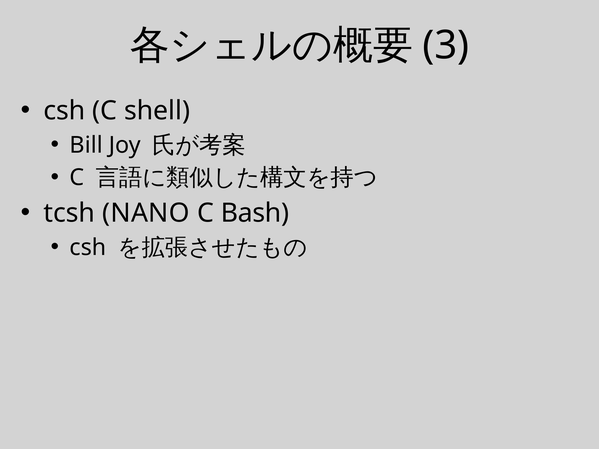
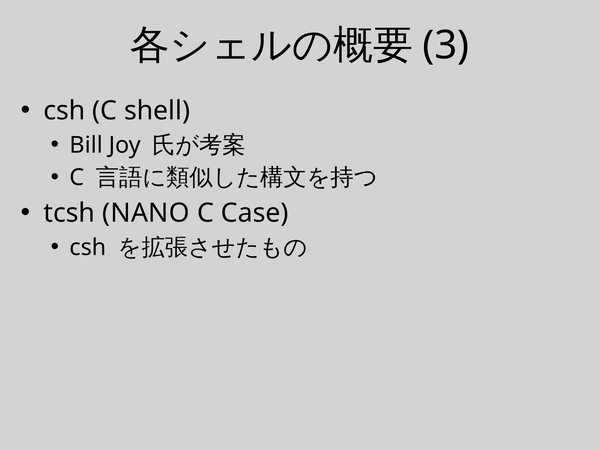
Bash: Bash -> Case
